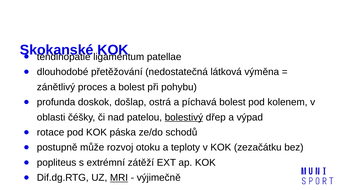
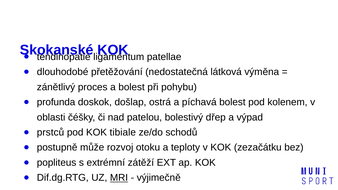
bolestivý underline: present -> none
rotace: rotace -> prstců
páska: páska -> tibiale
